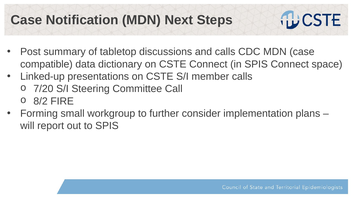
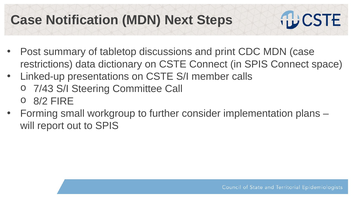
and calls: calls -> print
compatible: compatible -> restrictions
7/20: 7/20 -> 7/43
